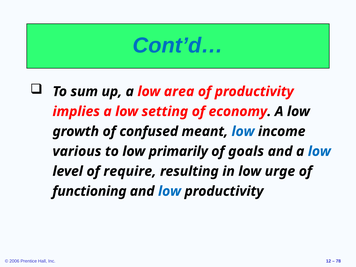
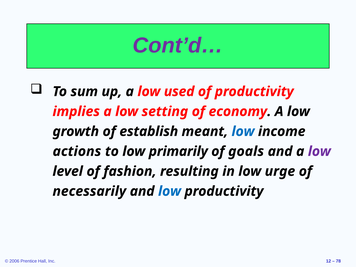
Cont’d… colour: blue -> purple
area: area -> used
confused: confused -> establish
various: various -> actions
low at (319, 151) colour: blue -> purple
require: require -> fashion
functioning: functioning -> necessarily
